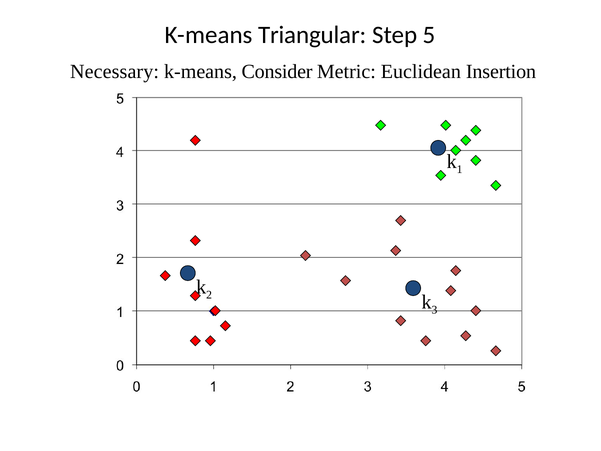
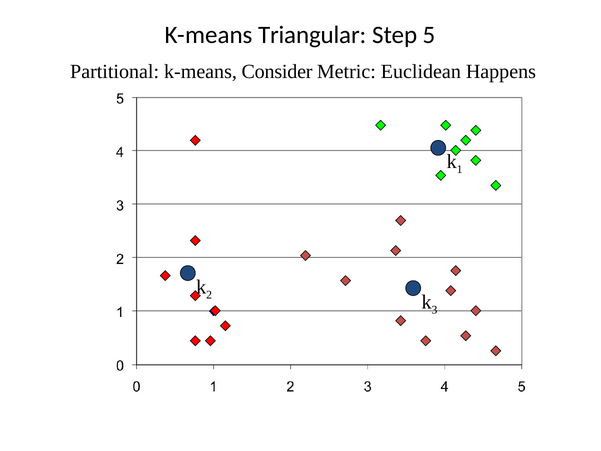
Necessary: Necessary -> Partitional
Insertion: Insertion -> Happens
